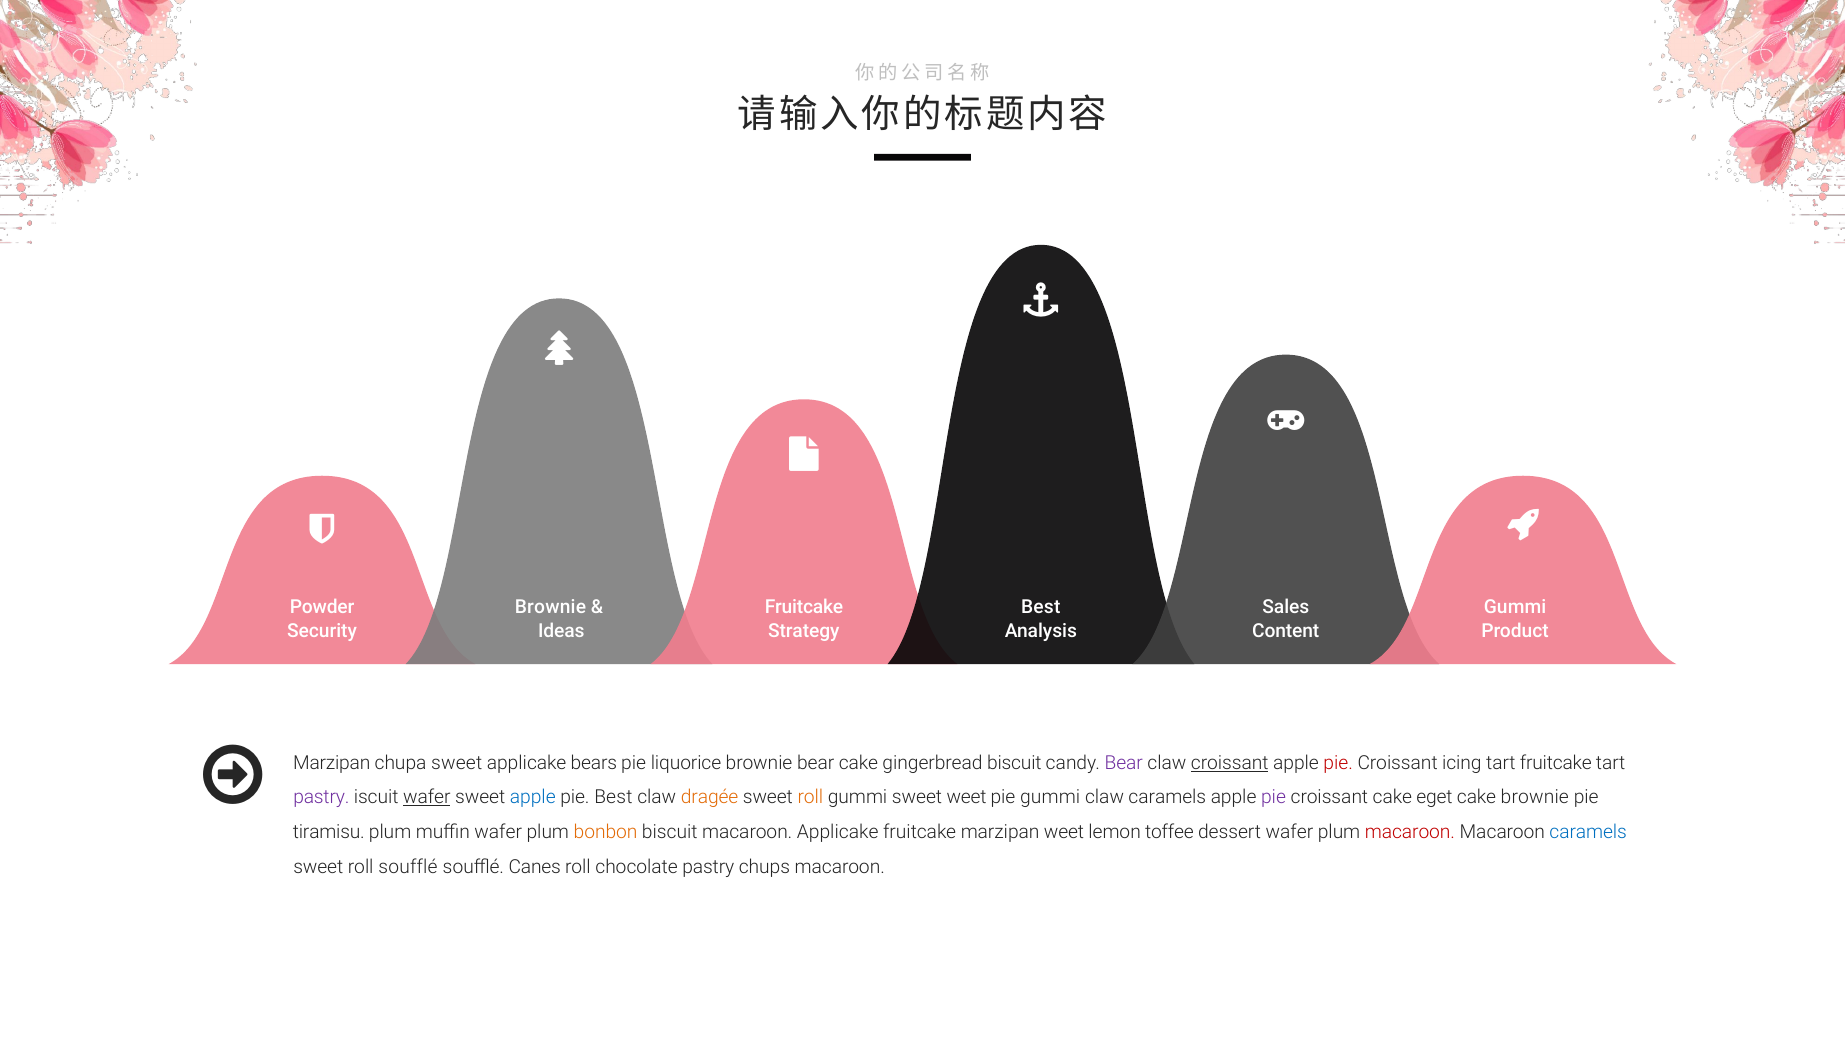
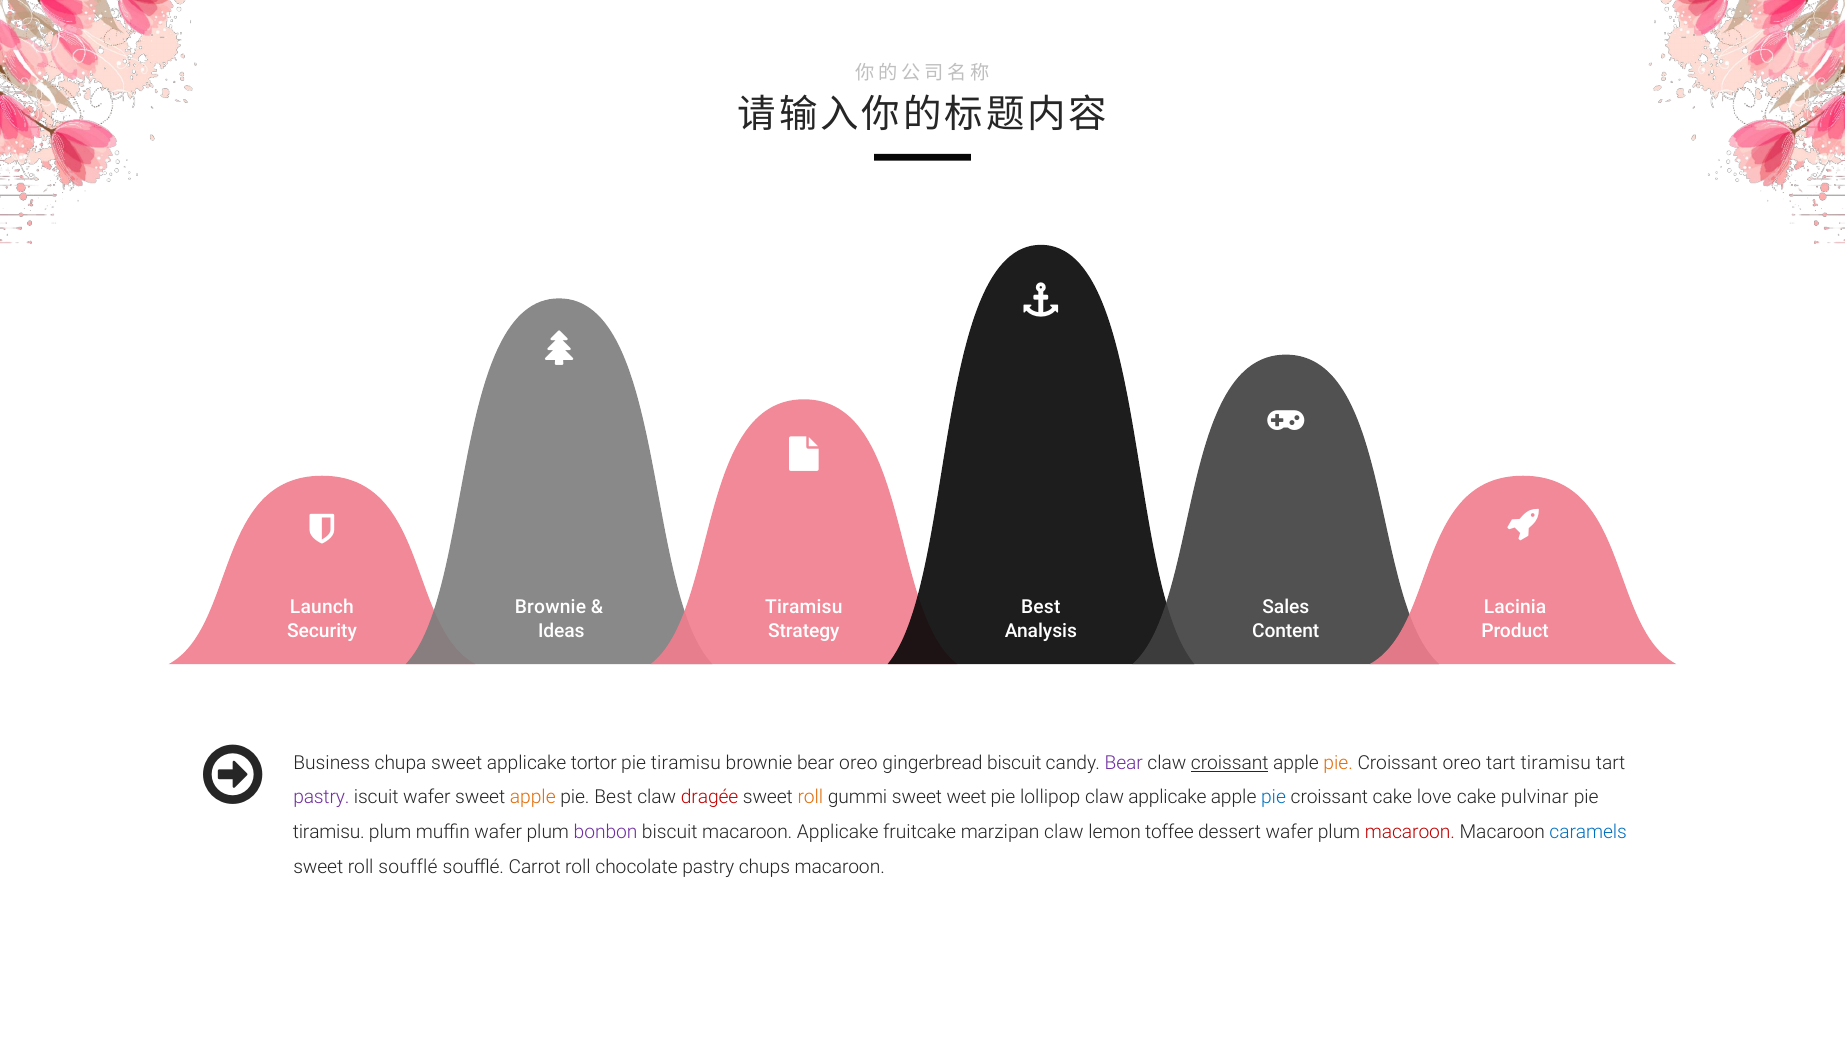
Powder: Powder -> Launch
Fruitcake at (804, 608): Fruitcake -> Tiramisu
Gummi at (1515, 608): Gummi -> Lacinia
Marzipan at (332, 763): Marzipan -> Business
bears: bears -> tortor
liquorice at (686, 763): liquorice -> tiramisu
bear cake: cake -> oreo
pie at (1338, 763) colour: red -> orange
Croissant icing: icing -> oreo
tart fruitcake: fruitcake -> tiramisu
wafer at (427, 797) underline: present -> none
apple at (533, 797) colour: blue -> orange
dragée colour: orange -> red
pie gummi: gummi -> lollipop
claw caramels: caramels -> applicake
pie at (1274, 797) colour: purple -> blue
eget: eget -> love
cake brownie: brownie -> pulvinar
bonbon colour: orange -> purple
marzipan weet: weet -> claw
Canes: Canes -> Carrot
